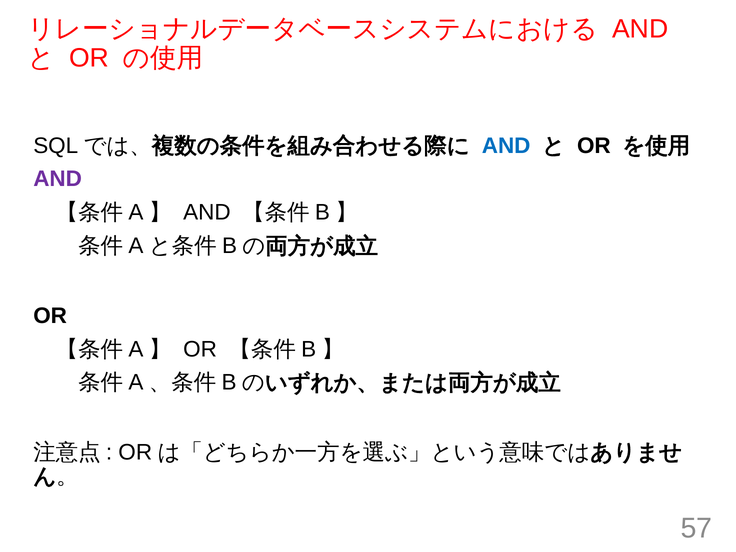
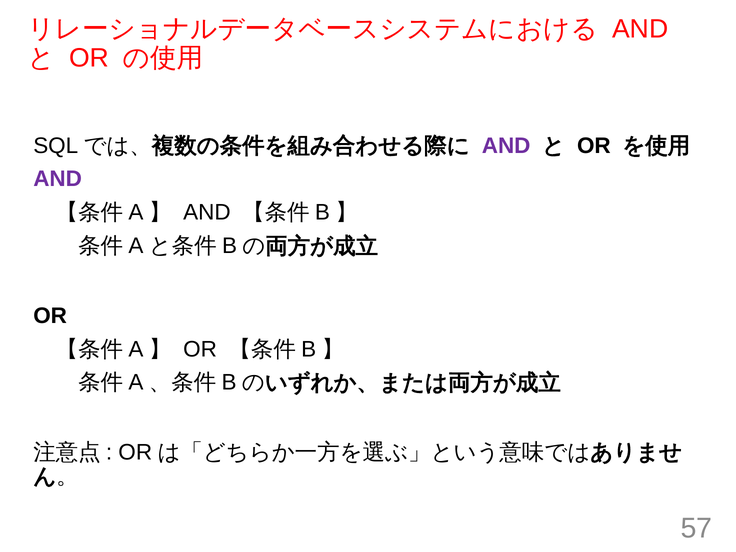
AND at (506, 146) colour: blue -> purple
